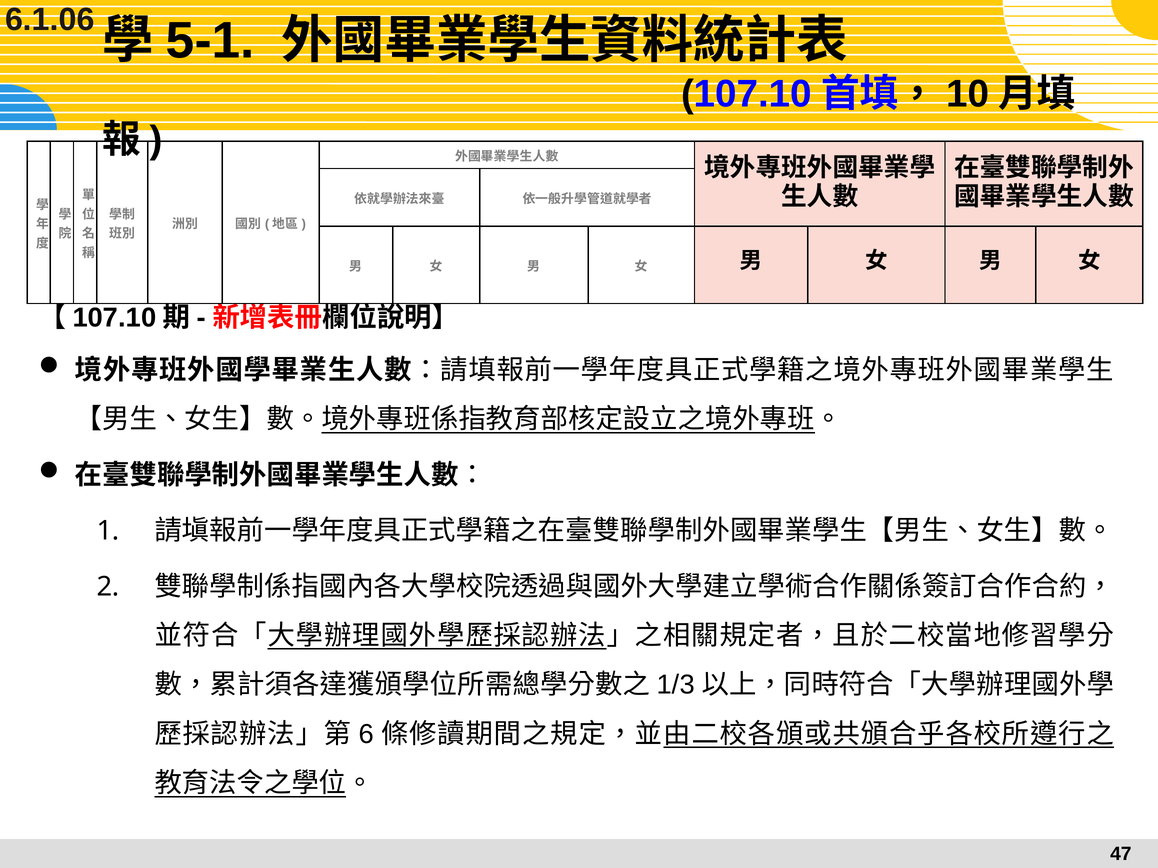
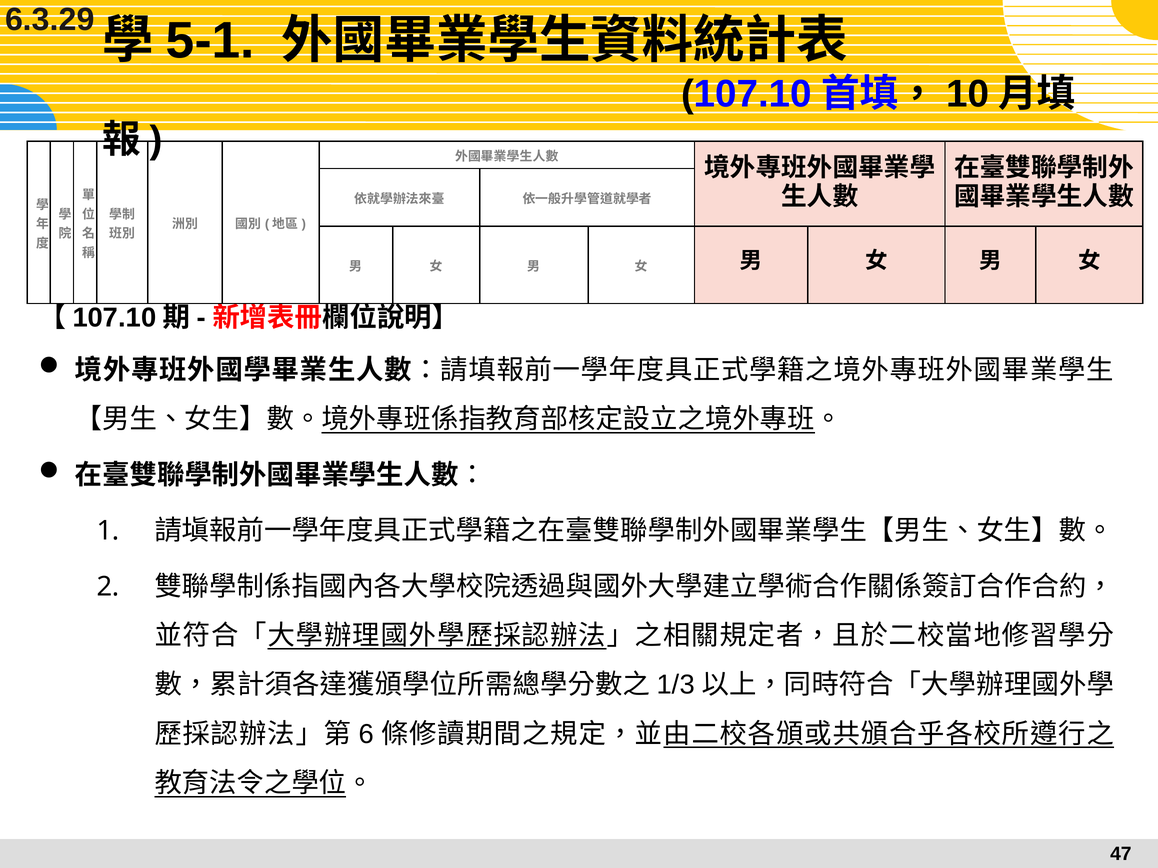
6.1.06: 6.1.06 -> 6.3.29
